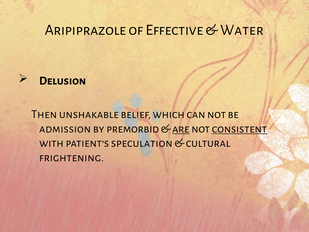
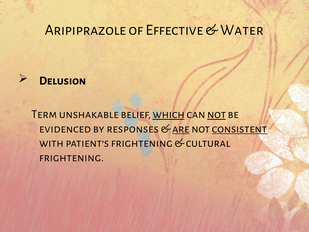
Then: Then -> Term
which underline: none -> present
not at (217, 114) underline: none -> present
admission: admission -> evidenced
premorbid: premorbid -> responses
patient’s speculation: speculation -> frightening
